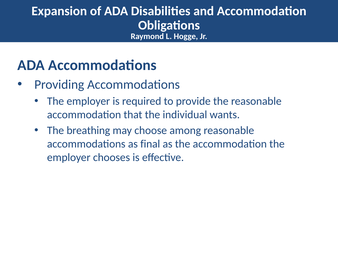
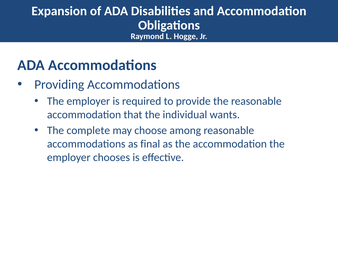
breathing: breathing -> complete
